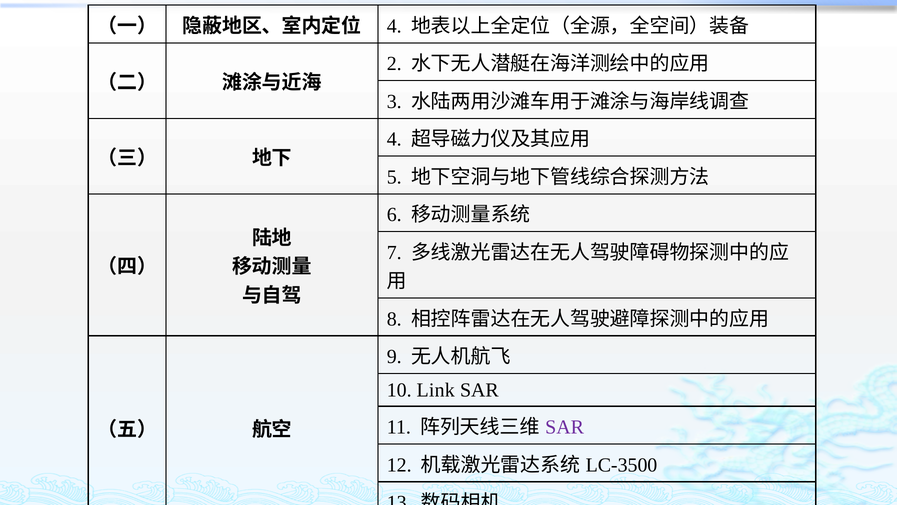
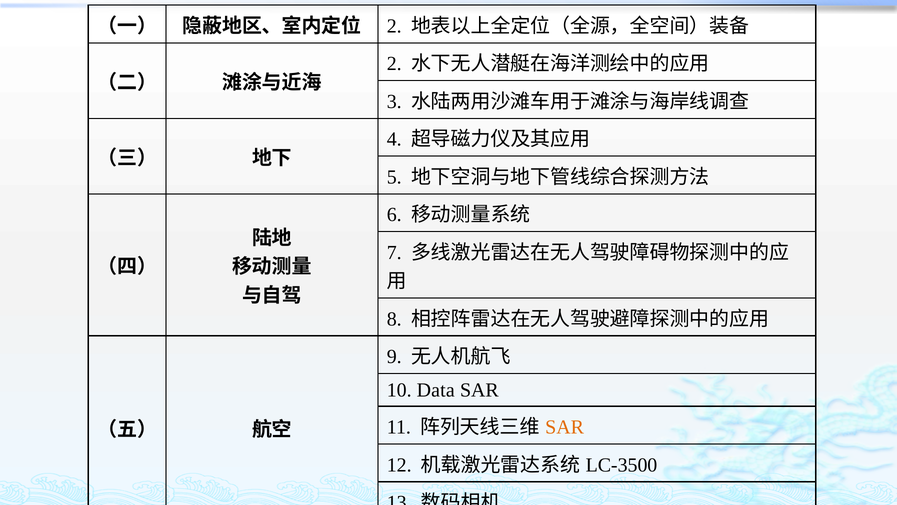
4 at (394, 26): 4 -> 2
Link: Link -> Data
SAR at (565, 427) colour: purple -> orange
